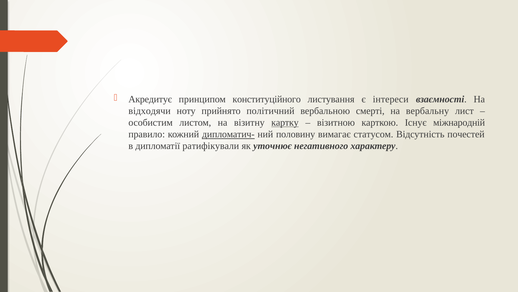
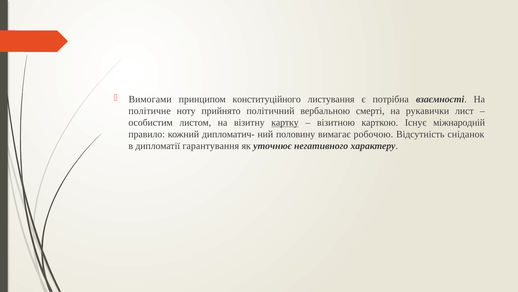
Акредитує: Акредитує -> Вимогами
інтереси: інтереси -> потрібна
відходячи: відходячи -> політичне
вербальну: вербальну -> рукавички
дипломатич- underline: present -> none
статусом: статусом -> робочою
почестей: почестей -> сніданок
ратифікували: ратифікували -> гарантування
